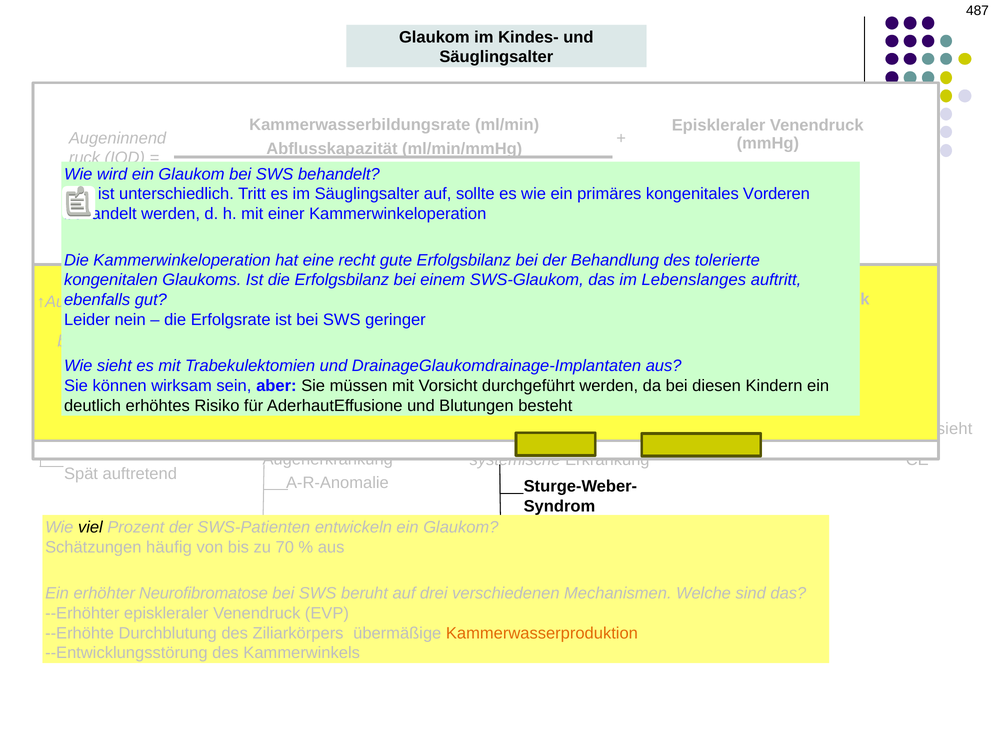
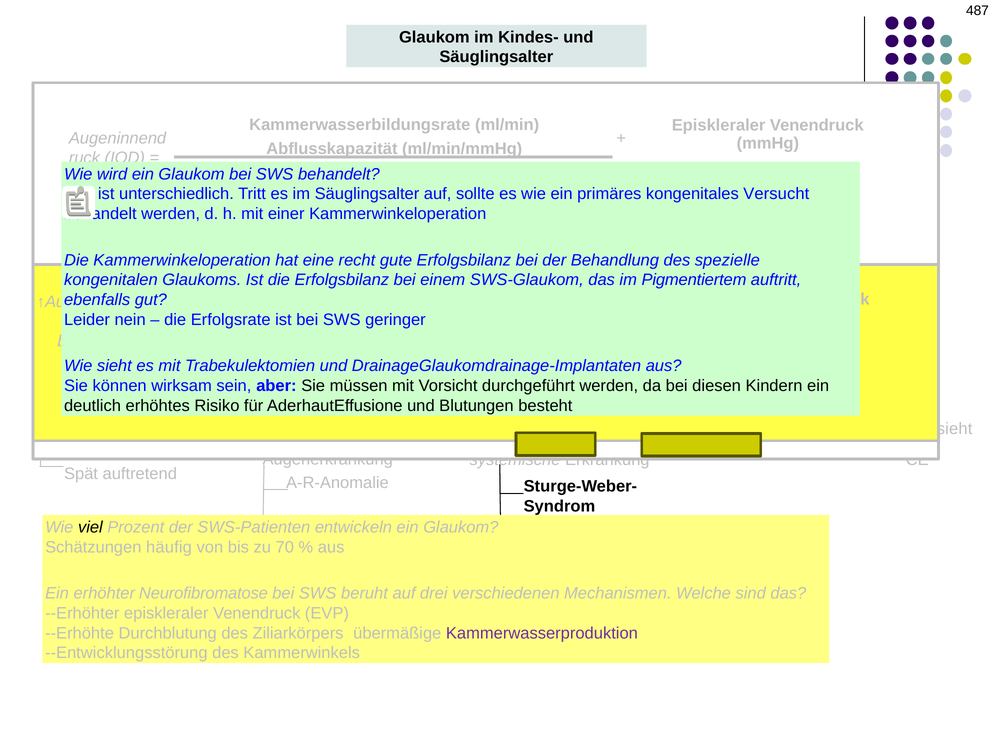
Vorderen: Vorderen -> Versucht
tolerierte: tolerierte -> spezielle
Lebenslanges: Lebenslanges -> Pigmentiertem
Kammerwasserproduktion colour: orange -> purple
